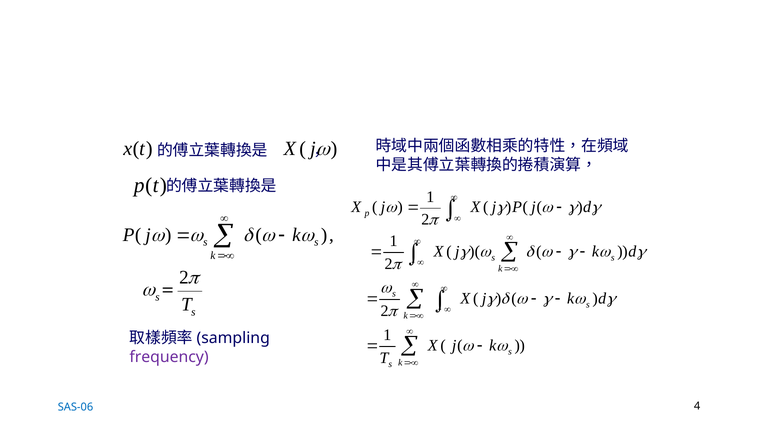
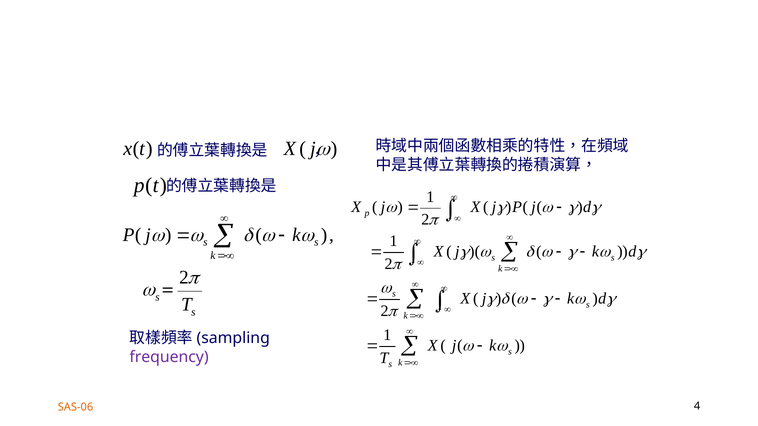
SAS-06 colour: blue -> orange
